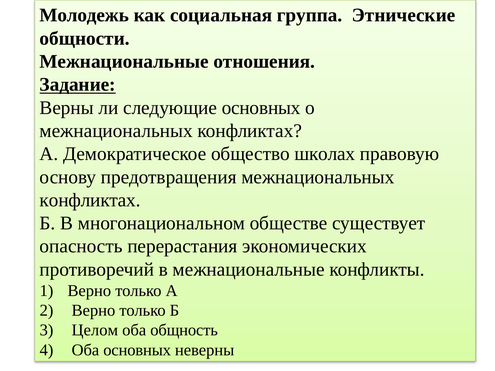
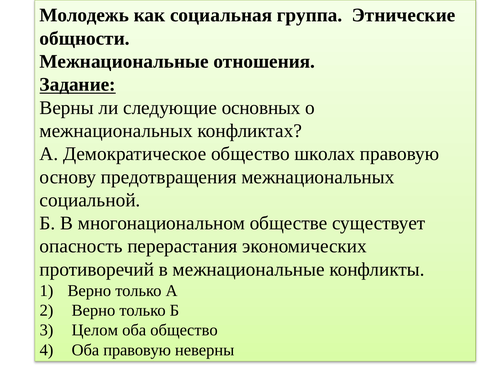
конфликтах at (90, 200): конфликтах -> социальной
оба общность: общность -> общество
Оба основных: основных -> правовую
